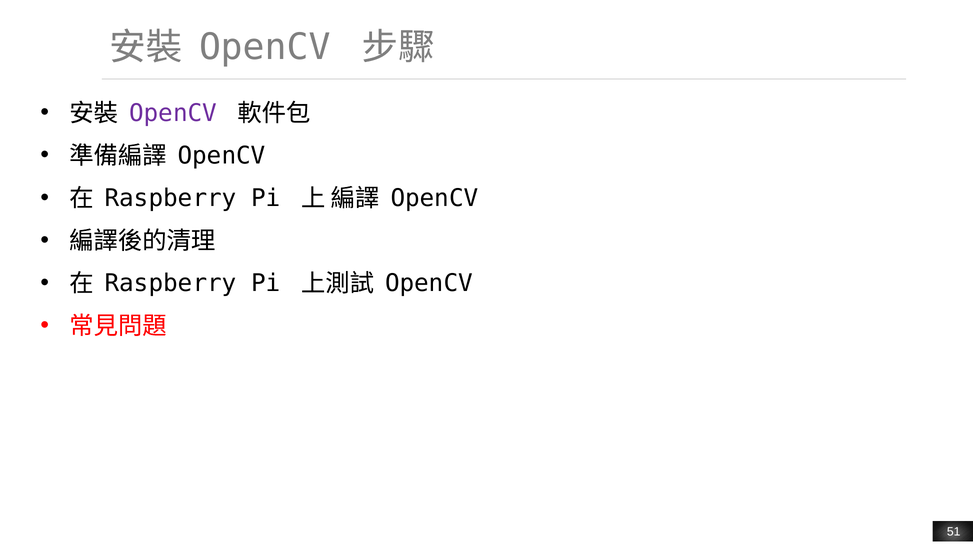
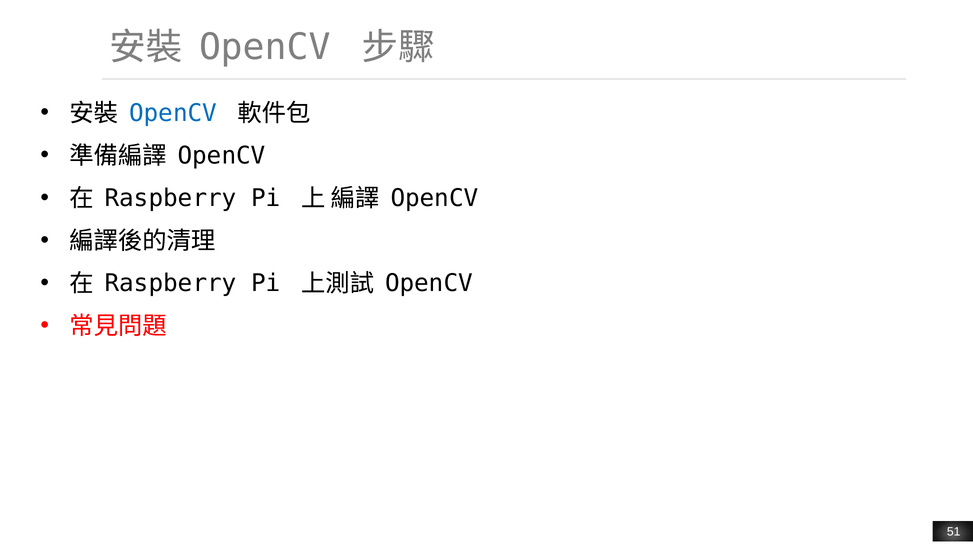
OpenCV at (173, 113) colour: purple -> blue
